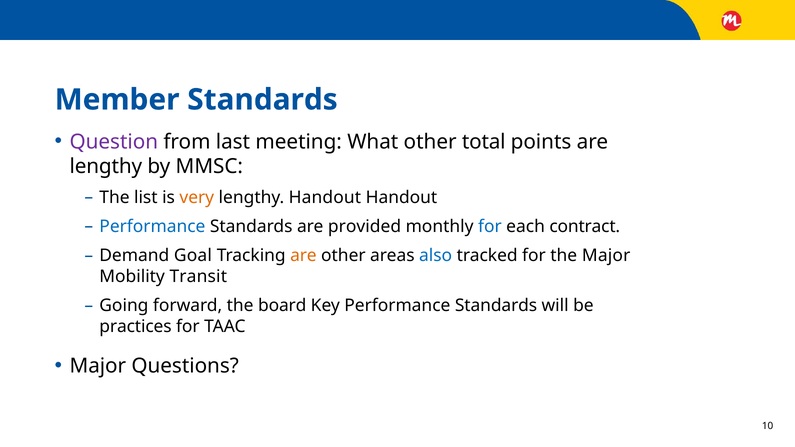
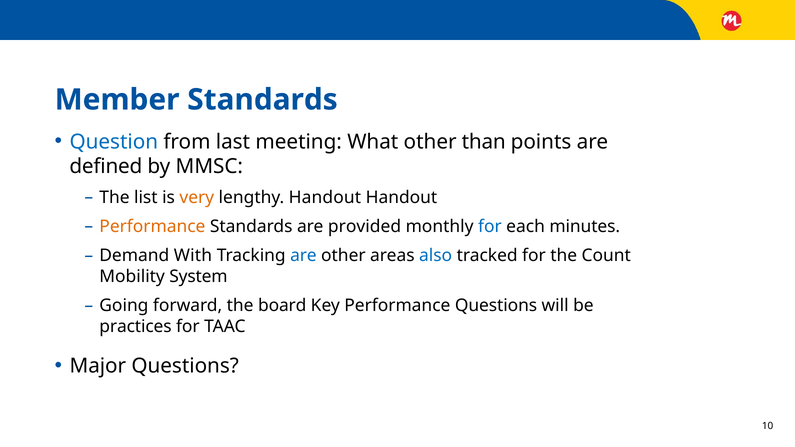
Question colour: purple -> blue
total: total -> than
lengthy at (106, 167): lengthy -> defined
Performance at (152, 227) colour: blue -> orange
contract: contract -> minutes
Goal: Goal -> With
are at (303, 256) colour: orange -> blue
the Major: Major -> Count
Transit: Transit -> System
Key Performance Standards: Standards -> Questions
